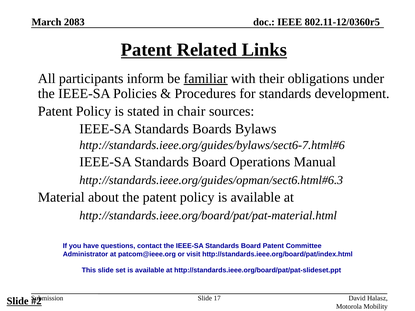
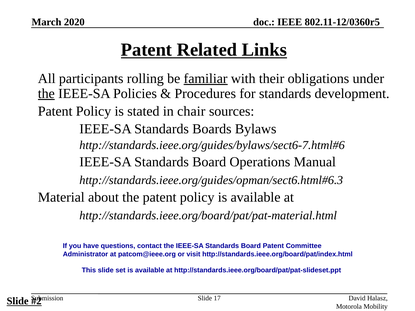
2083: 2083 -> 2020
inform: inform -> rolling
the at (46, 94) underline: none -> present
